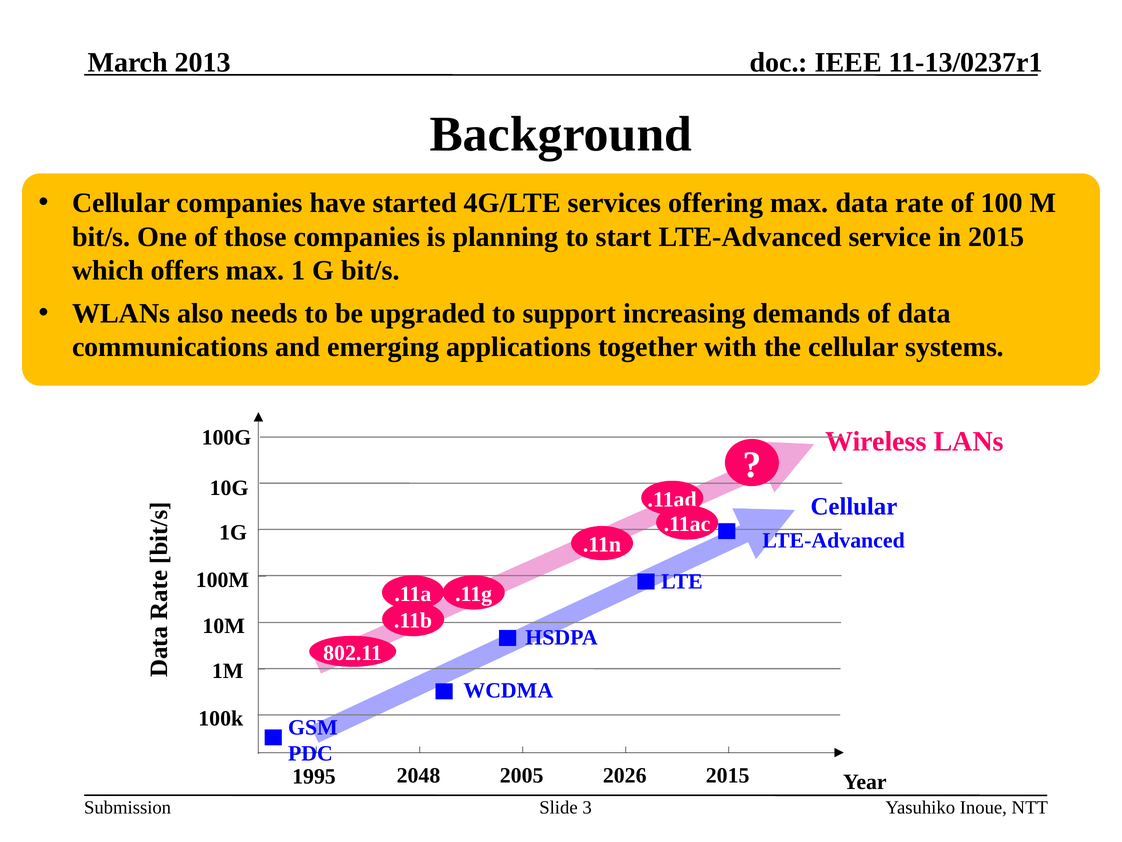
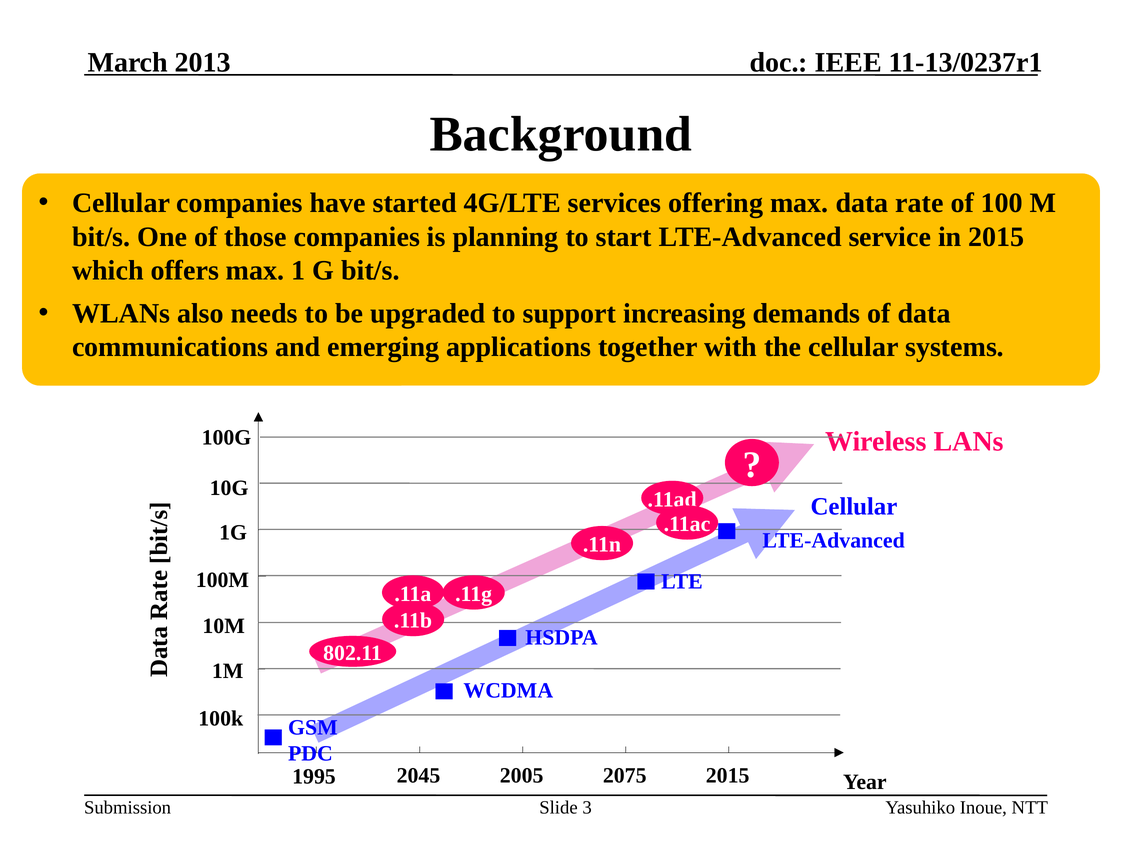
2048: 2048 -> 2045
2026: 2026 -> 2075
